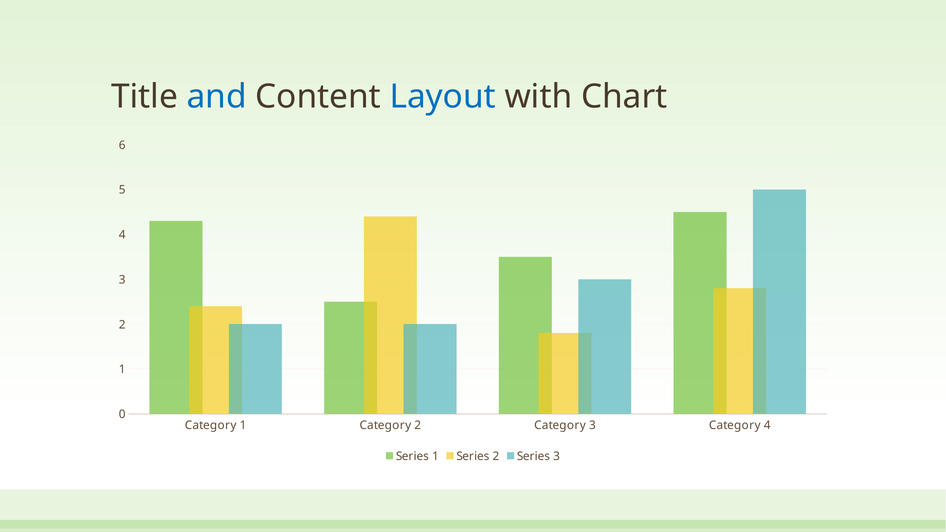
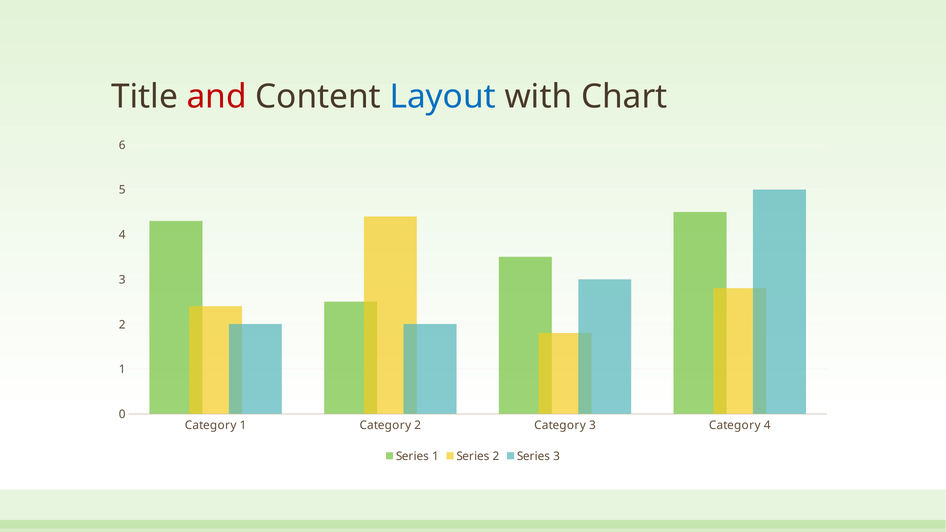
and colour: blue -> red
